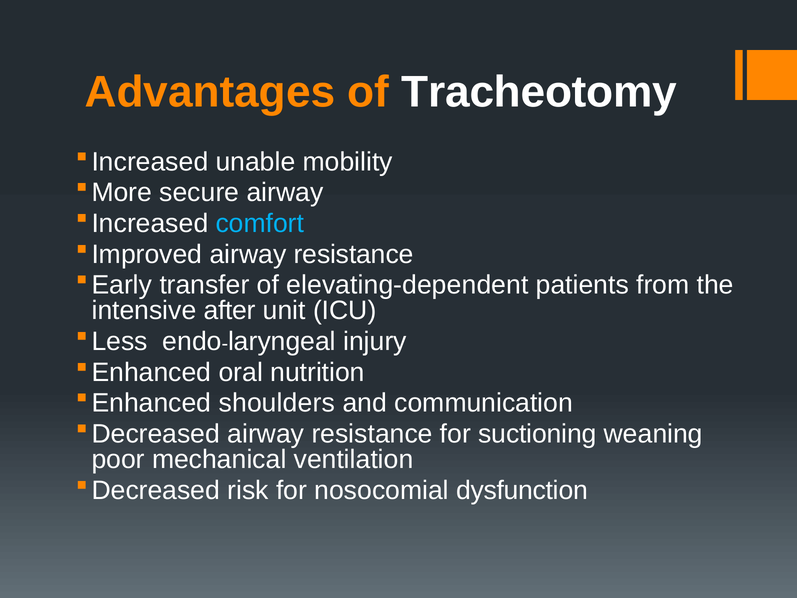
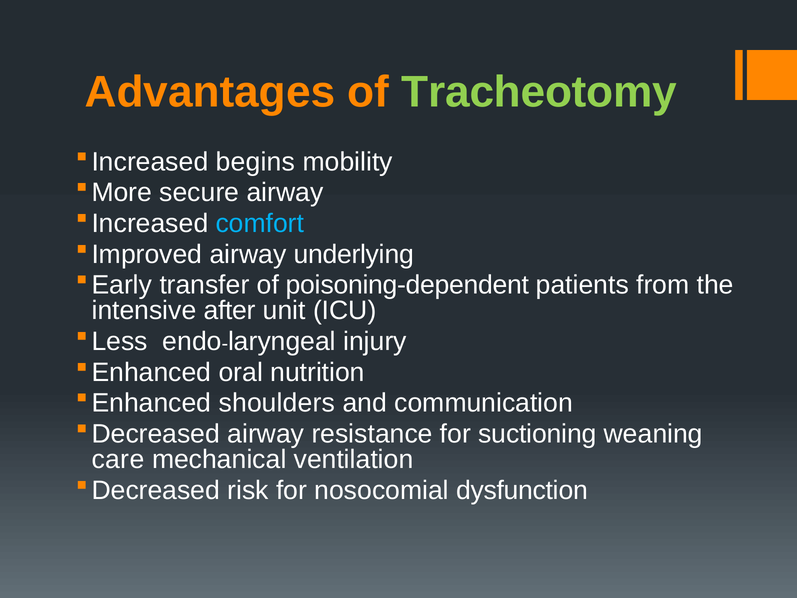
Tracheotomy colour: white -> light green
unable: unable -> begins
resistance at (354, 254): resistance -> underlying
elevating-dependent: elevating-dependent -> poisoning-dependent
poor: poor -> care
